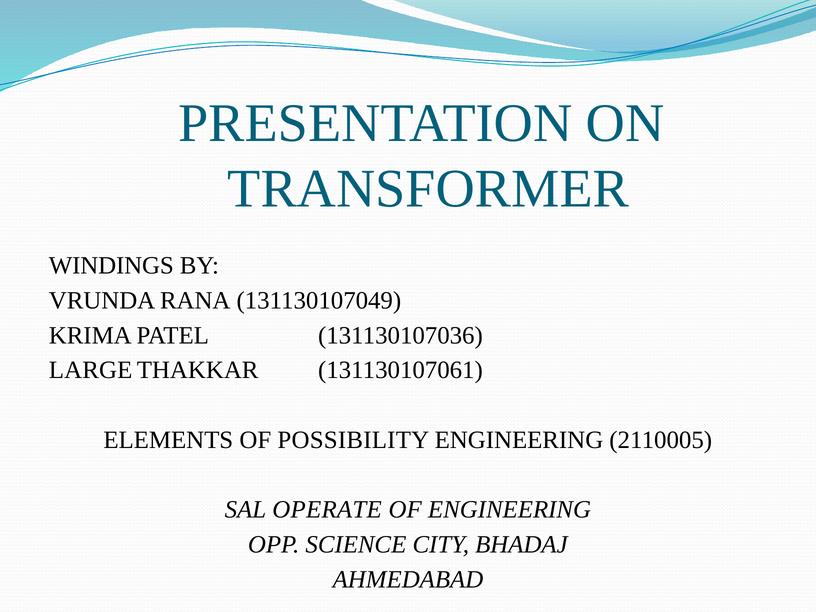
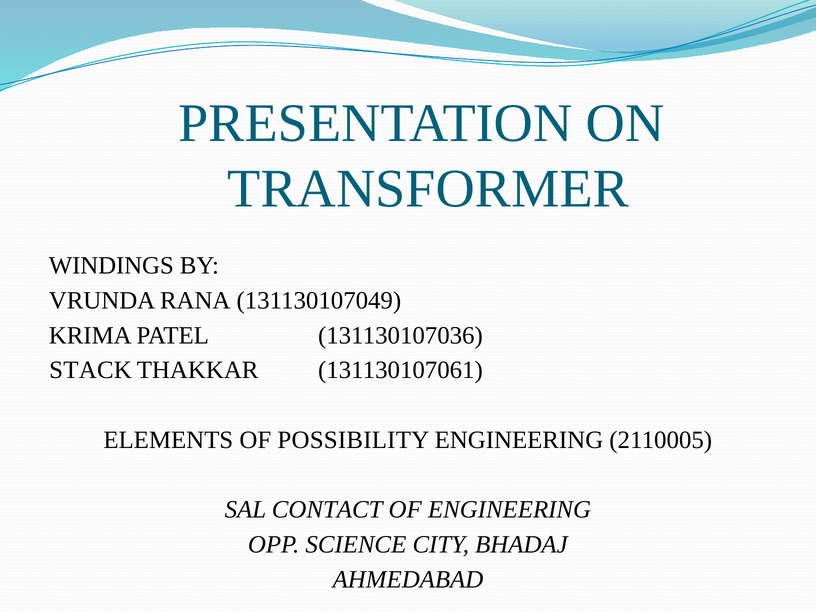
LARGE: LARGE -> STACK
OPERATE: OPERATE -> CONTACT
